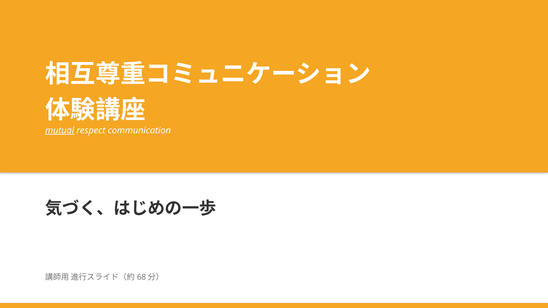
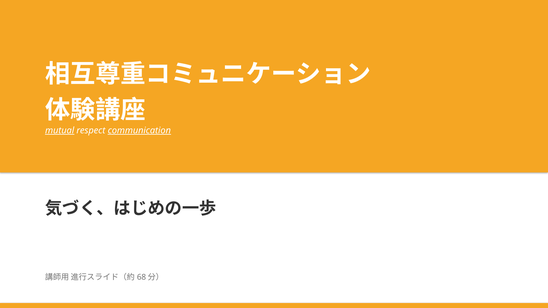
communication underline: none -> present
